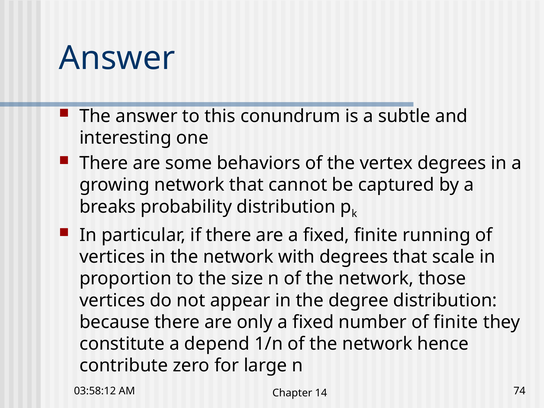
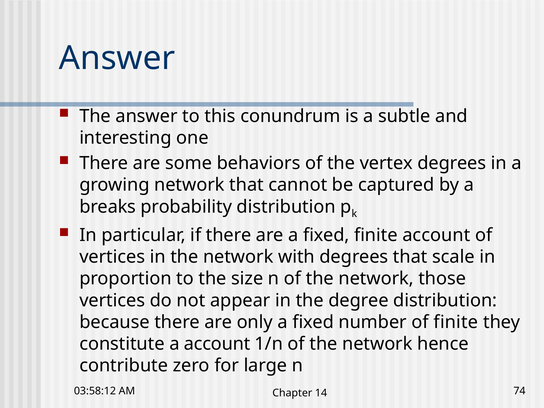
finite running: running -> account
a depend: depend -> account
